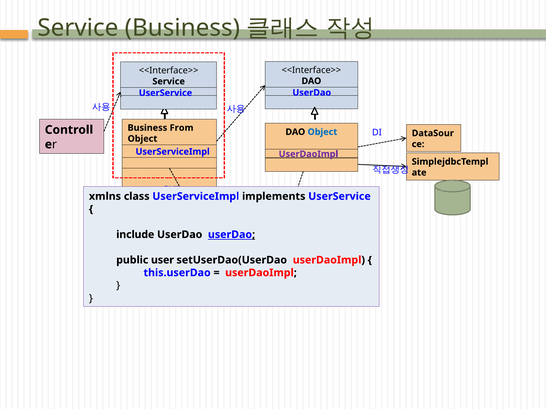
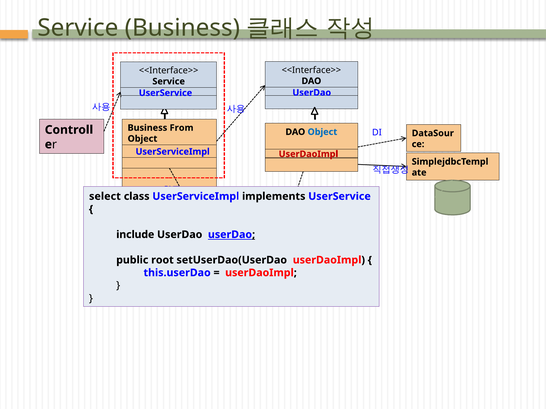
UserDaoImpl at (308, 154) colour: purple -> red
xmlns: xmlns -> select
user: user -> root
